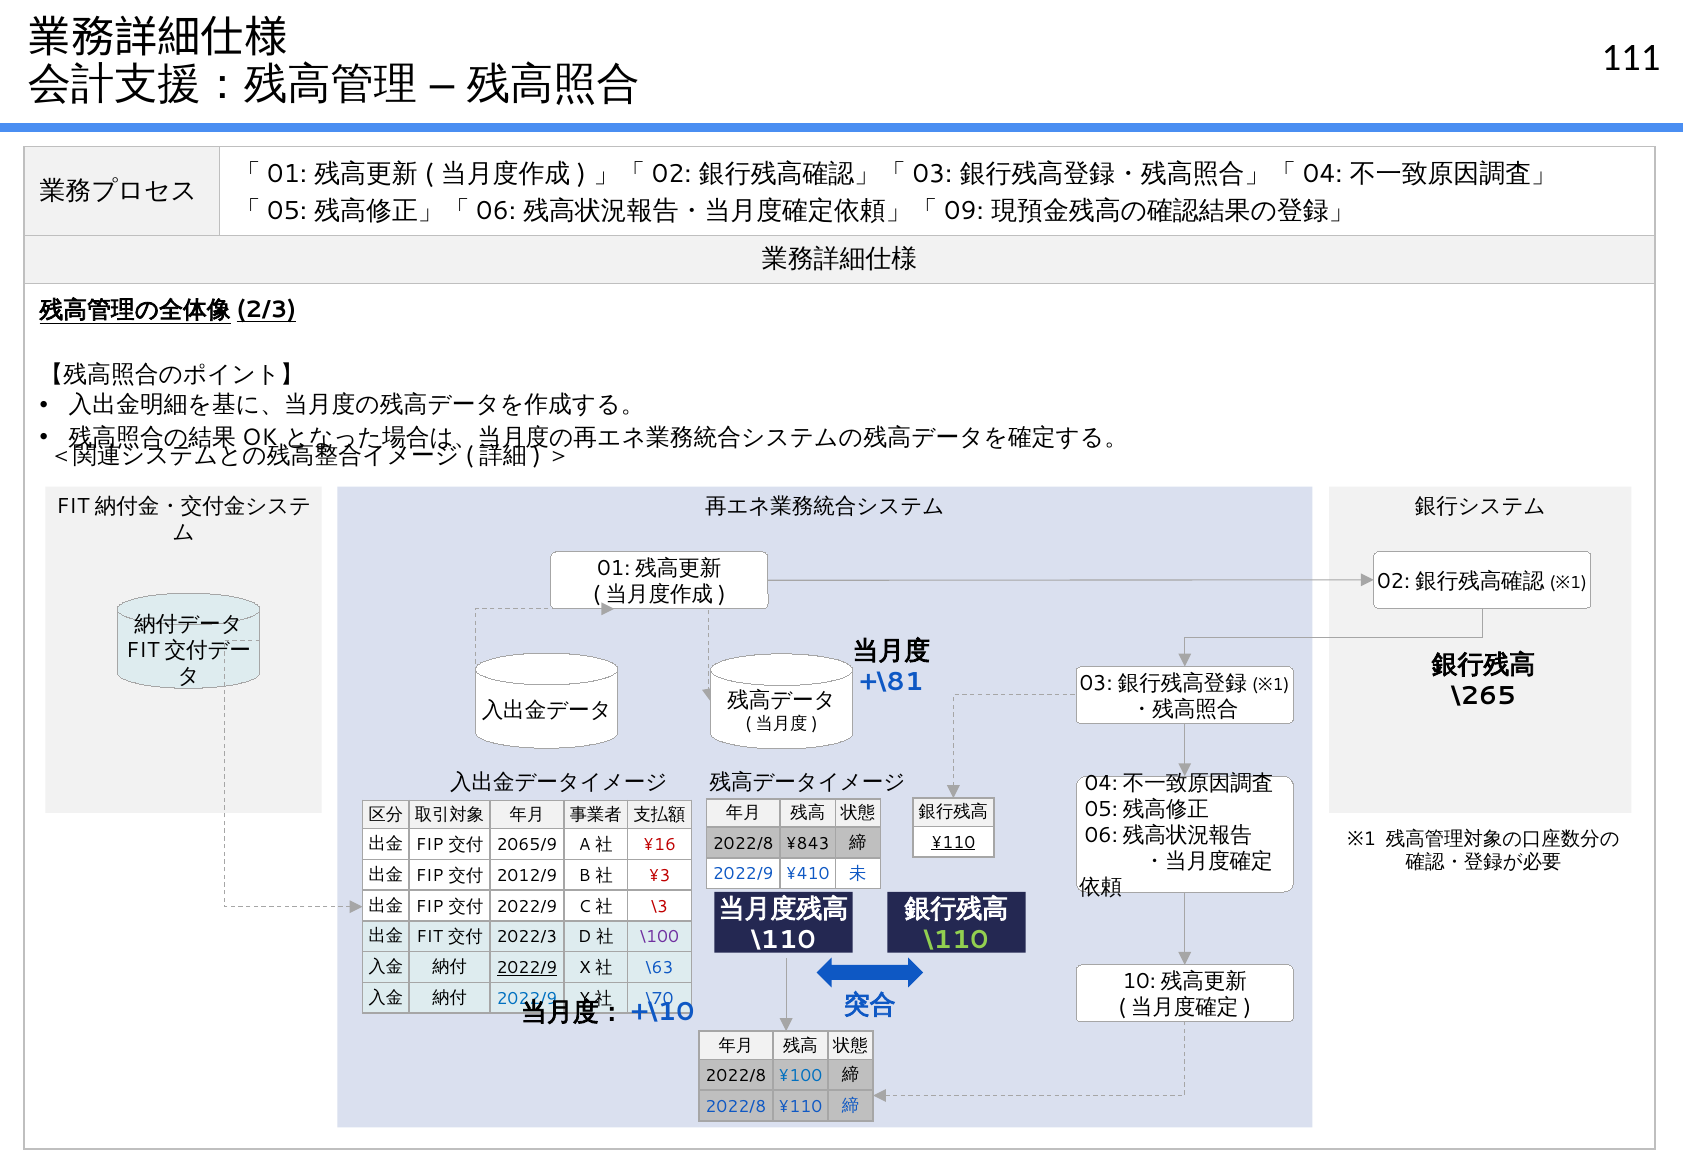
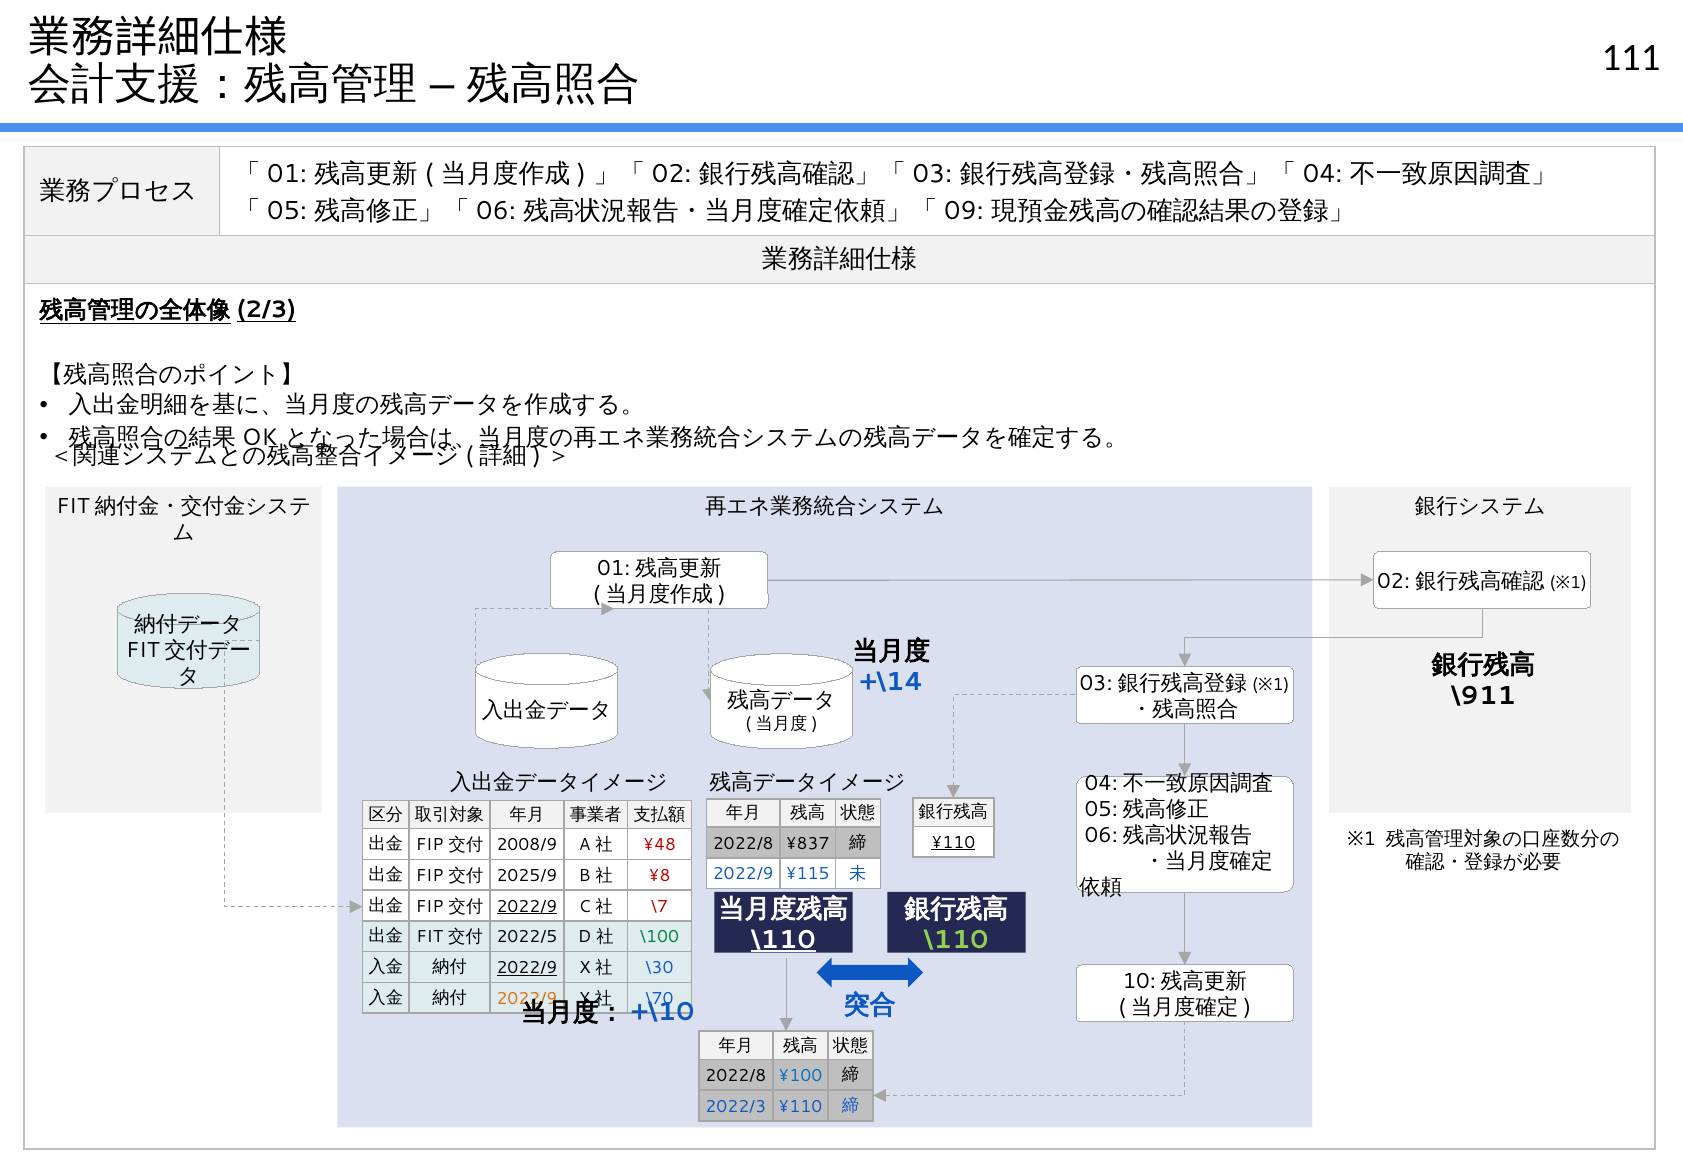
+\81: +\81 -> +\14
\265: \265 -> \911
¥843: ¥843 -> ¥837
2065/9: 2065/9 -> 2008/9
¥16: ¥16 -> ¥48
¥410: ¥410 -> ¥115
2012/9: 2012/9 -> 2025/9
¥3: ¥3 -> ¥8
2022/9 at (527, 906) underline: none -> present
\3: \3 -> \7
\110 at (784, 940) underline: none -> present
2022/3: 2022/3 -> 2022/5
\100 colour: purple -> green
\63: \63 -> \30
2022/9 at (527, 999) colour: blue -> orange
2022/8 at (736, 1106): 2022/8 -> 2022/3
